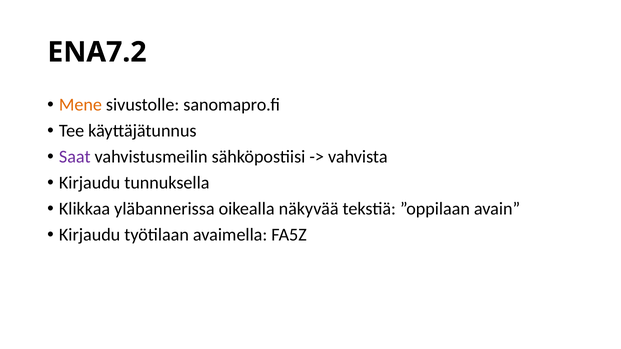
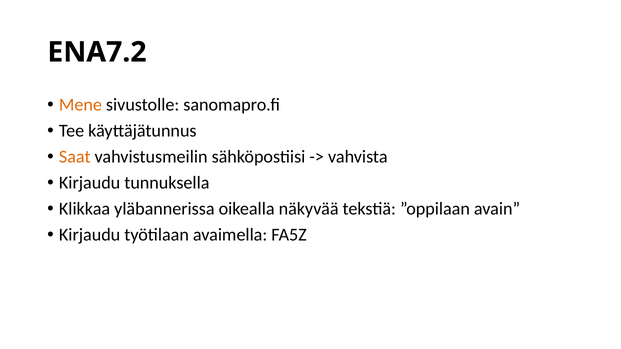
Saat colour: purple -> orange
